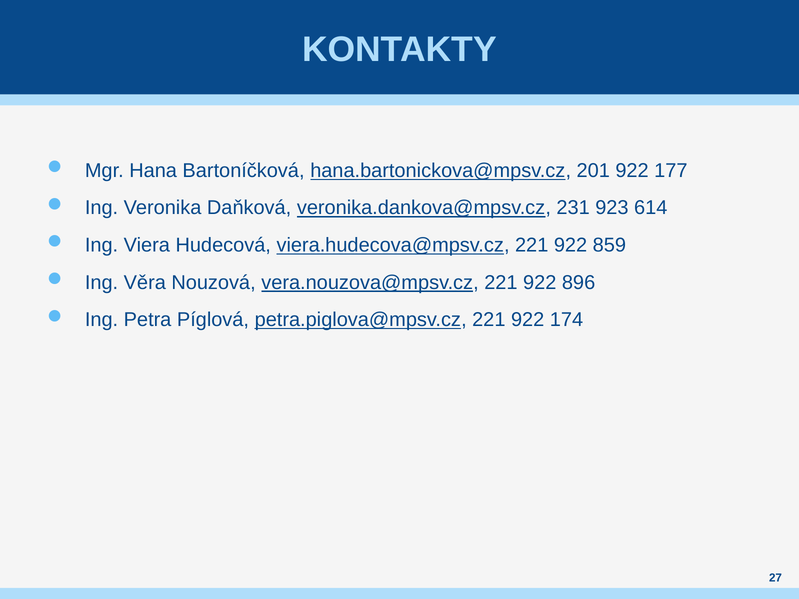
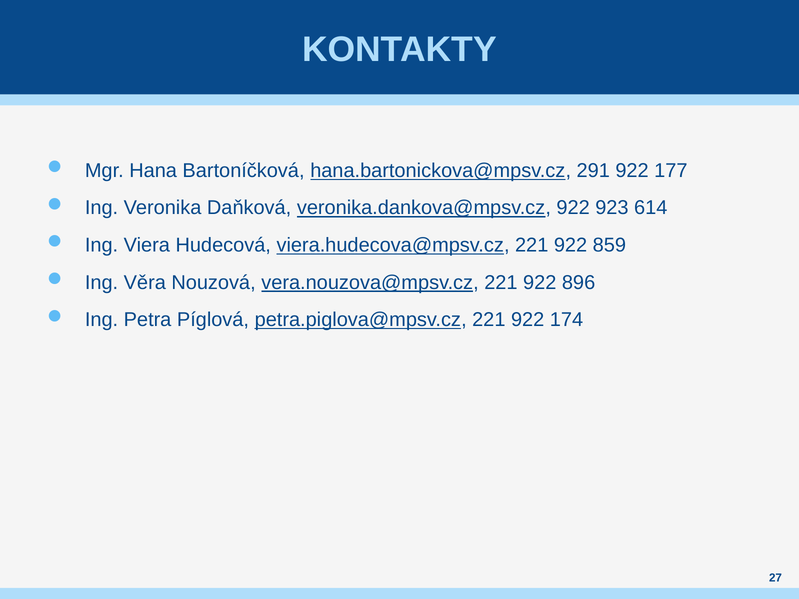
201: 201 -> 291
veronika.dankova@mpsv.cz 231: 231 -> 922
